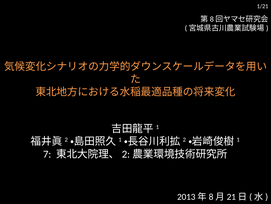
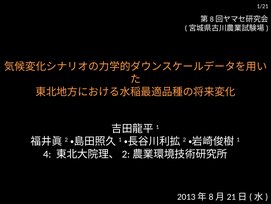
7: 7 -> 4
